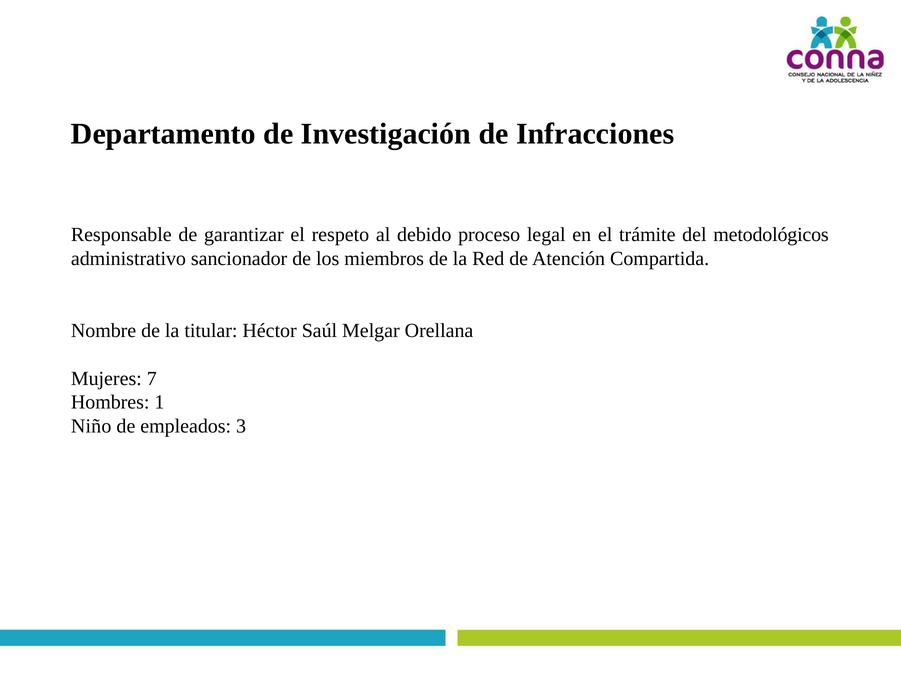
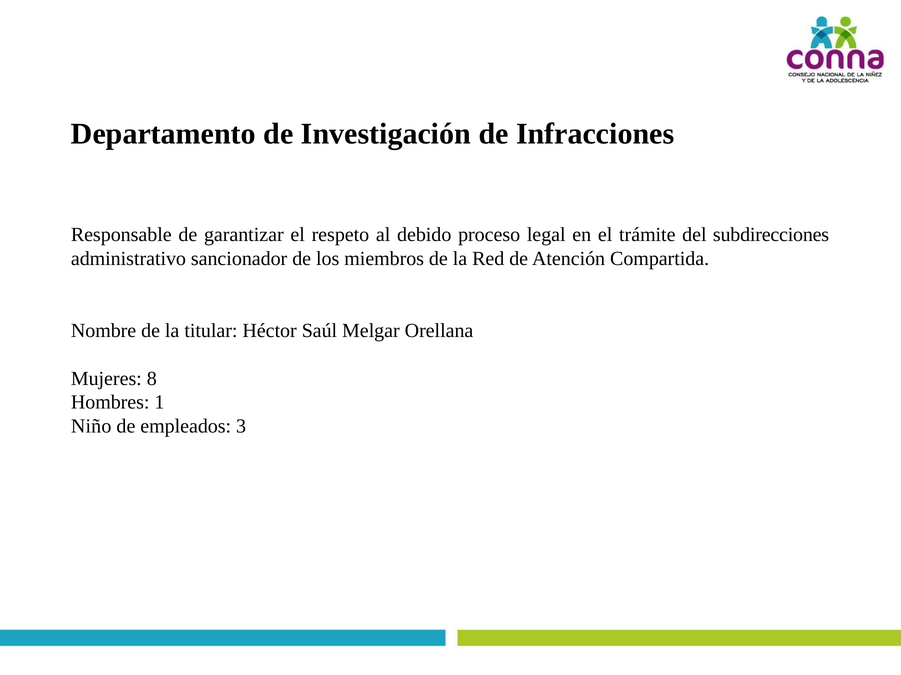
metodológicos: metodológicos -> subdirecciones
7: 7 -> 8
